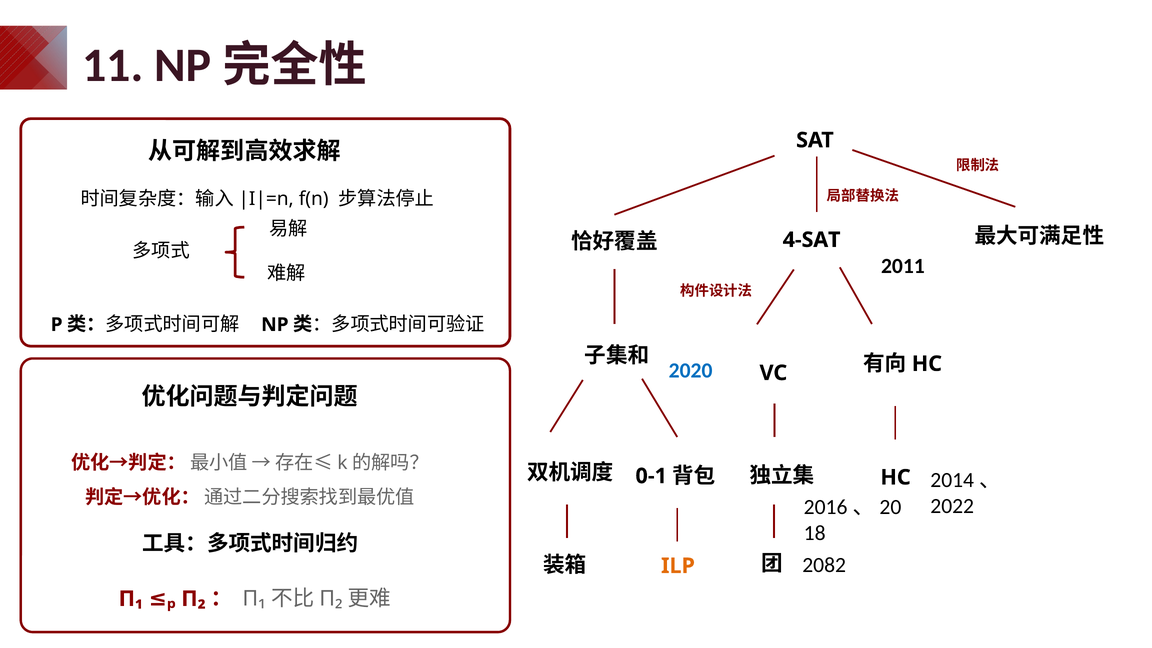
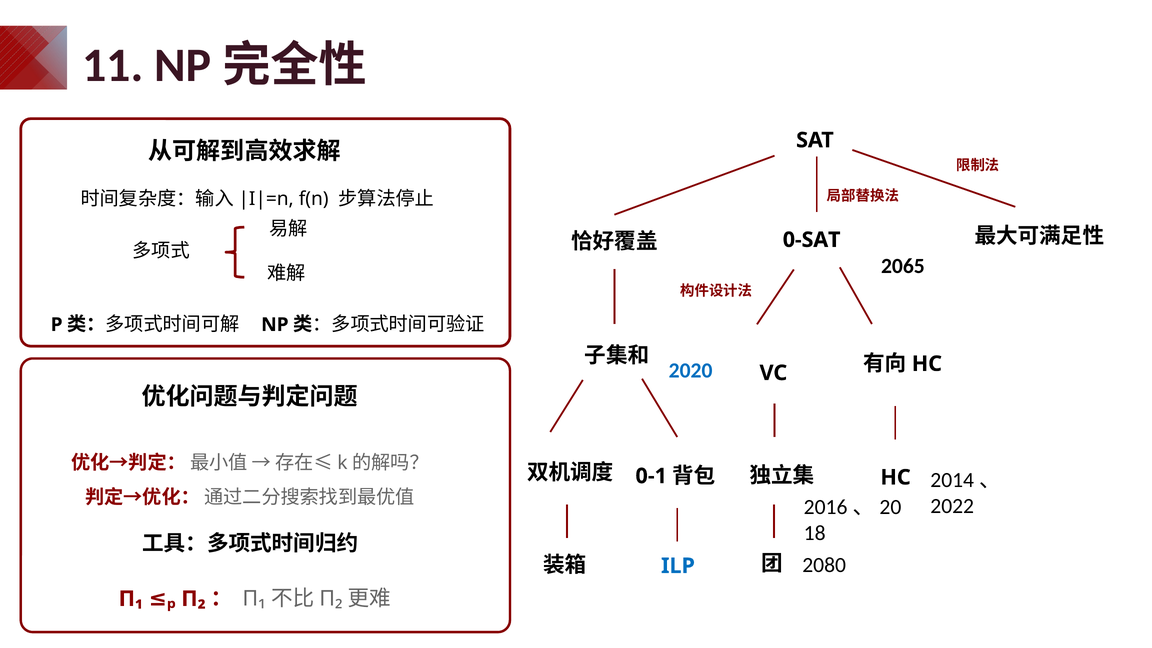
4-SAT: 4-SAT -> 0-SAT
2011: 2011 -> 2065
2082: 2082 -> 2080
ILP colour: orange -> blue
